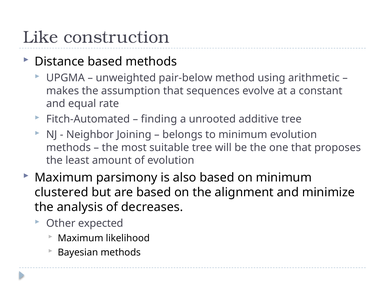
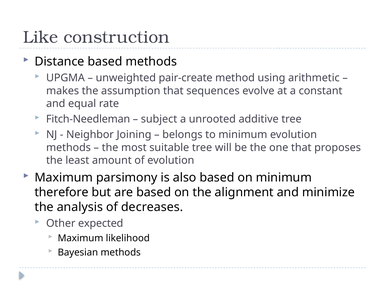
pair-below: pair-below -> pair-create
Fitch-Automated: Fitch-Automated -> Fitch-Needleman
finding: finding -> subject
clustered: clustered -> therefore
